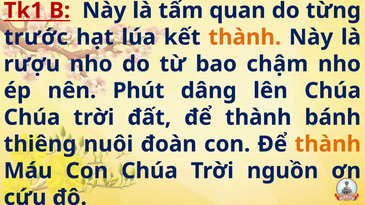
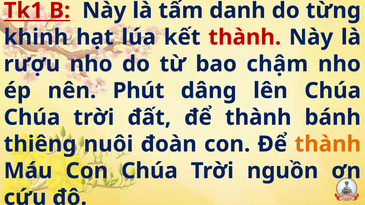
quan: quan -> danh
trước: trước -> khinh
thành at (245, 37) colour: orange -> red
